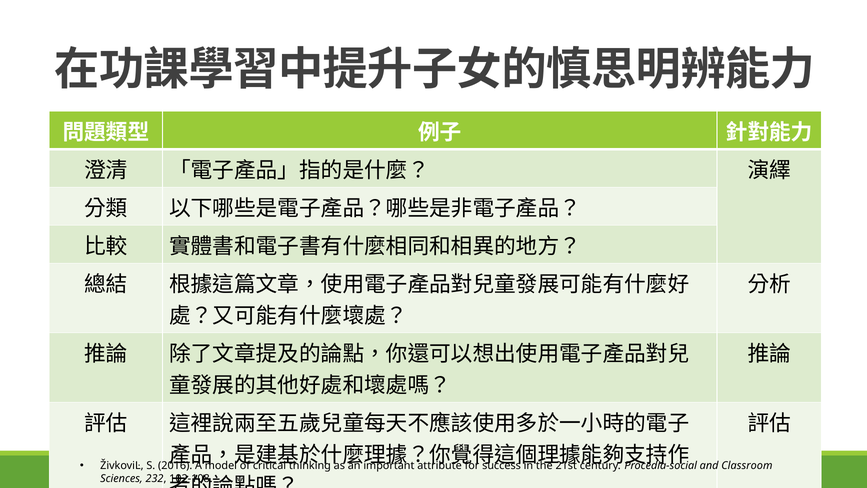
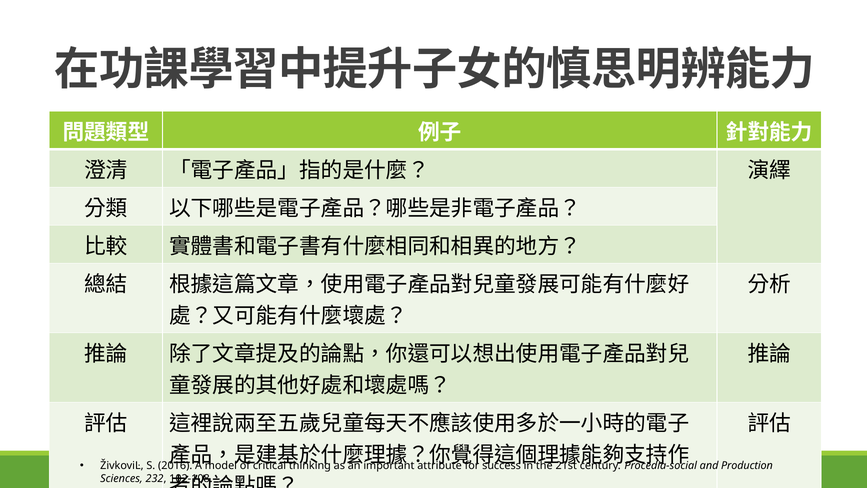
Classroom: Classroom -> Production
